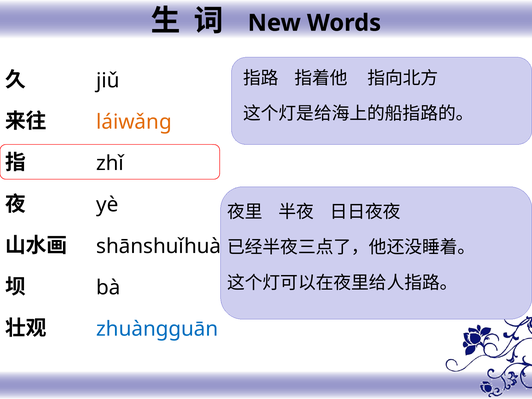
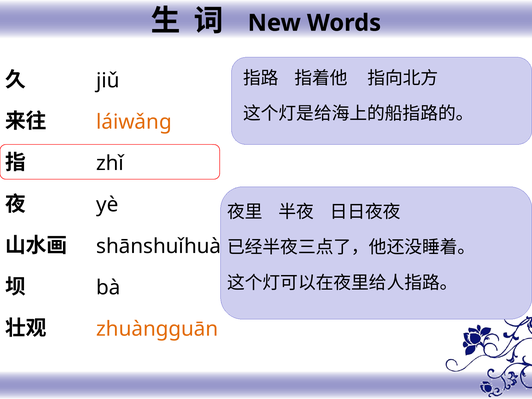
zhuàngguān colour: blue -> orange
